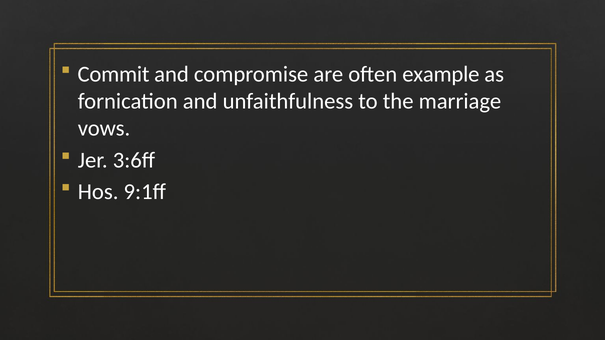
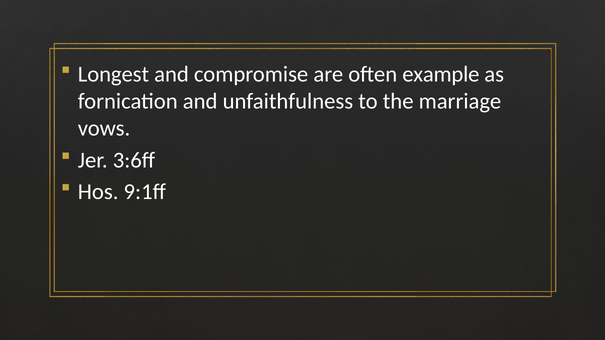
Commit: Commit -> Longest
